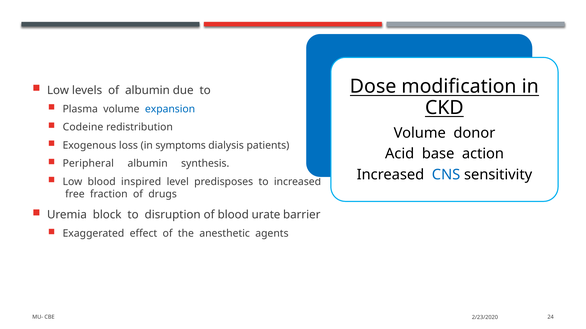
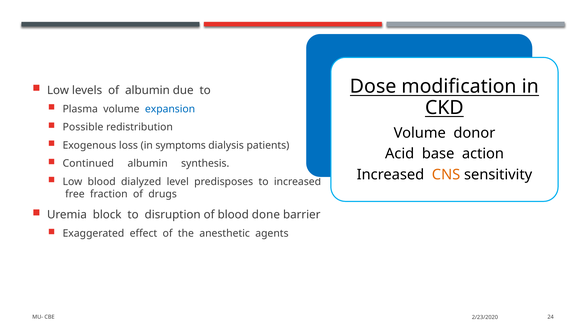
Codeine: Codeine -> Possible
Peripheral: Peripheral -> Continued
CNS colour: blue -> orange
inspired: inspired -> dialyzed
urate: urate -> done
